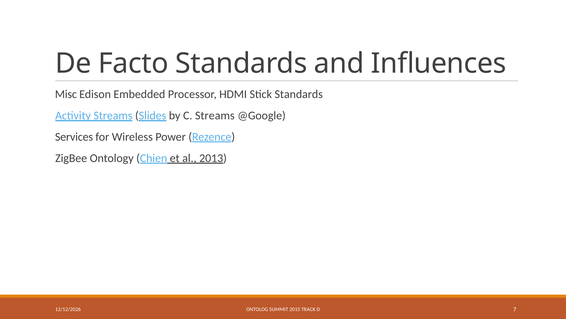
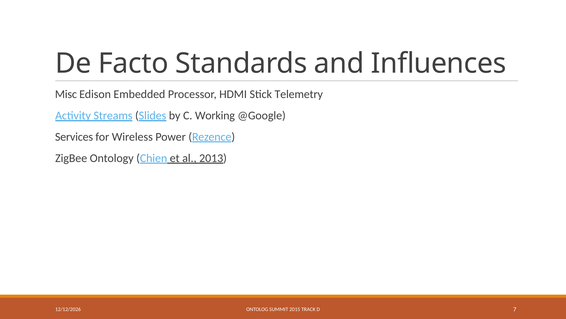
Stick Standards: Standards -> Telemetry
C Streams: Streams -> Working
